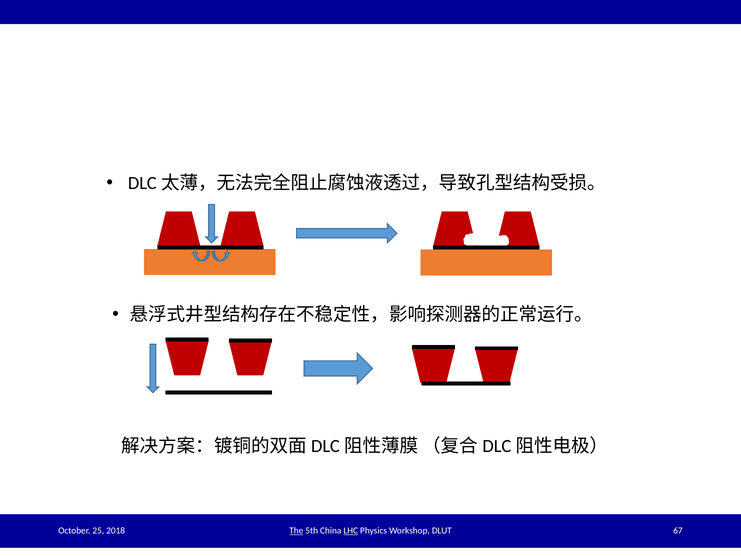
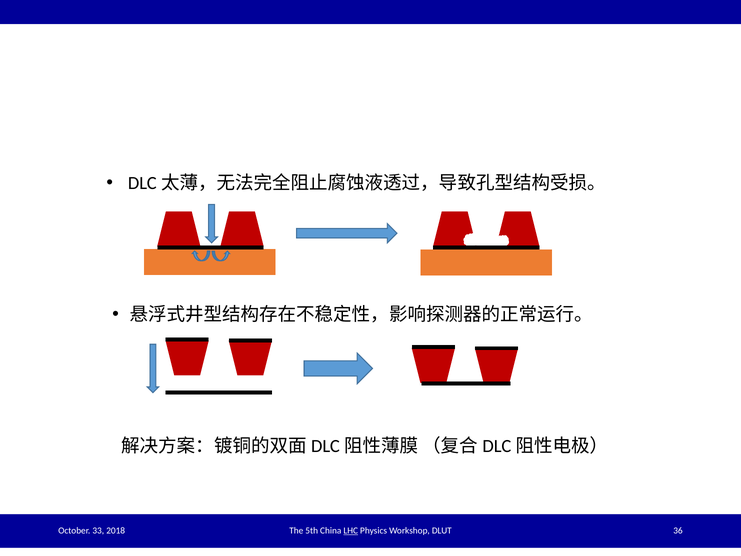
25: 25 -> 33
The underline: present -> none
67: 67 -> 36
